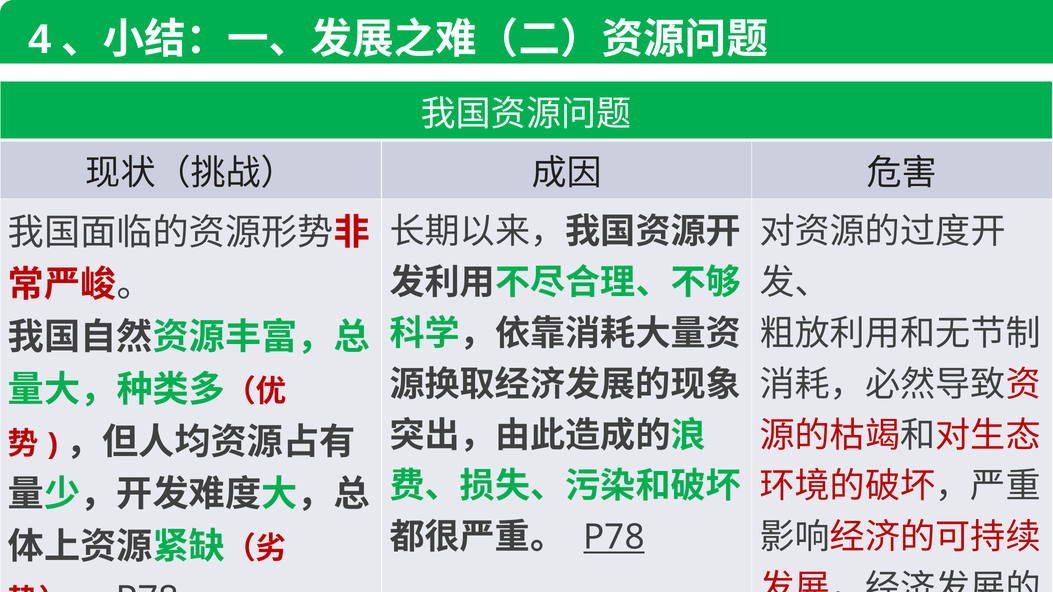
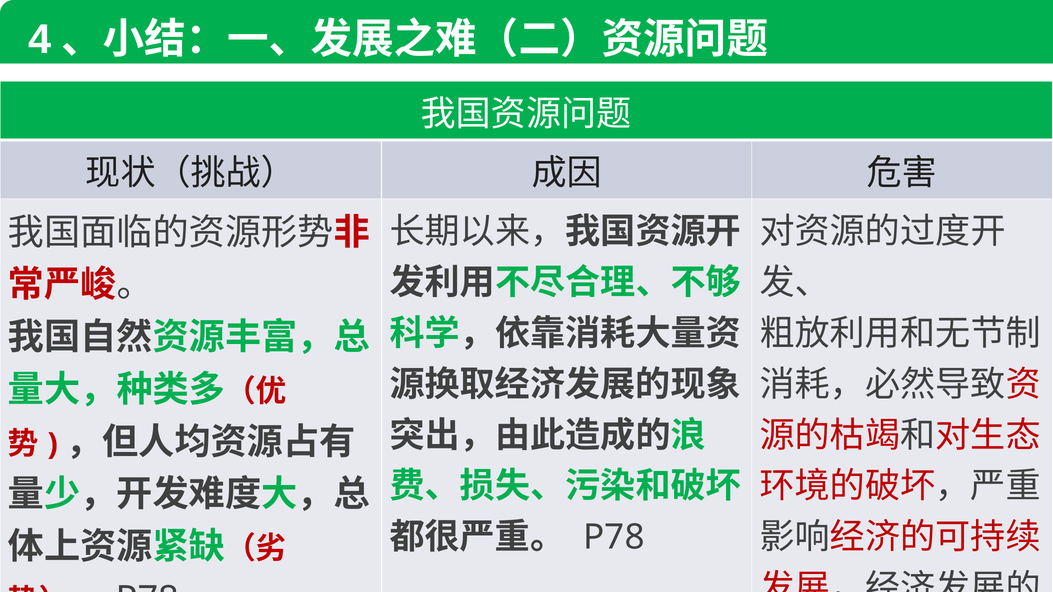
P78 at (614, 538) underline: present -> none
